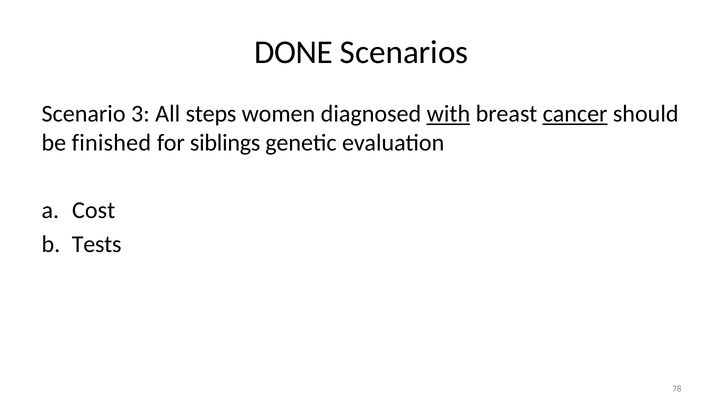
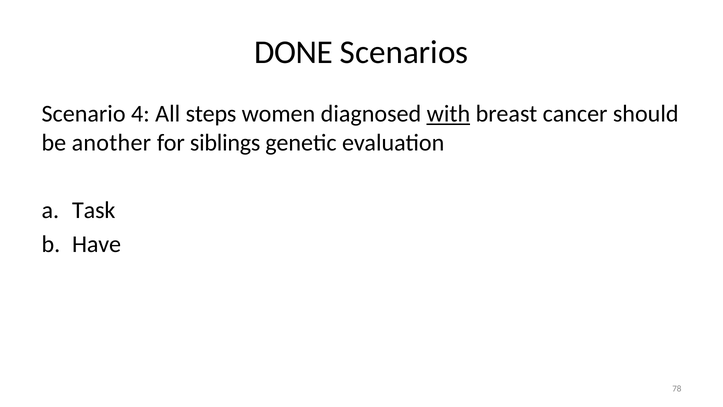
3: 3 -> 4
cancer underline: present -> none
finished: finished -> another
Cost: Cost -> Task
Tests: Tests -> Have
